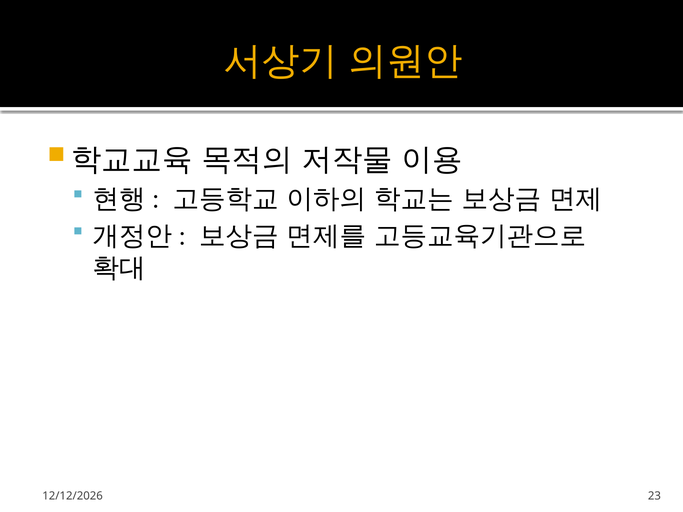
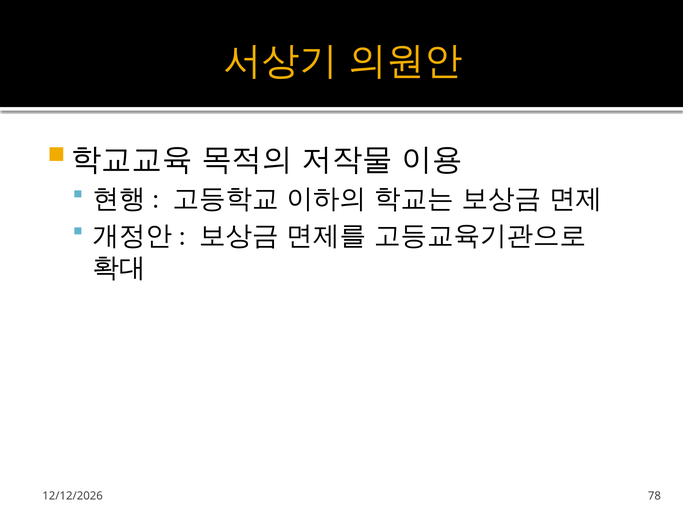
23: 23 -> 78
